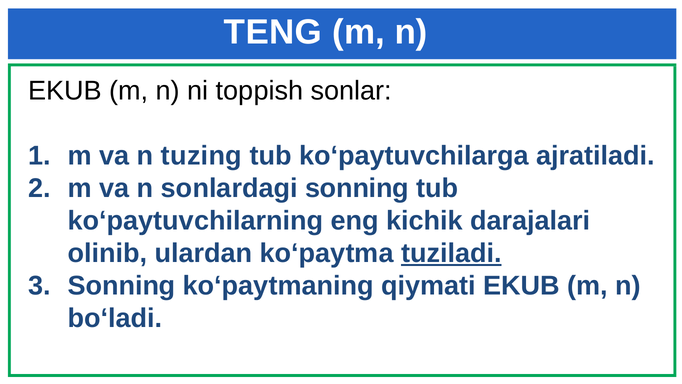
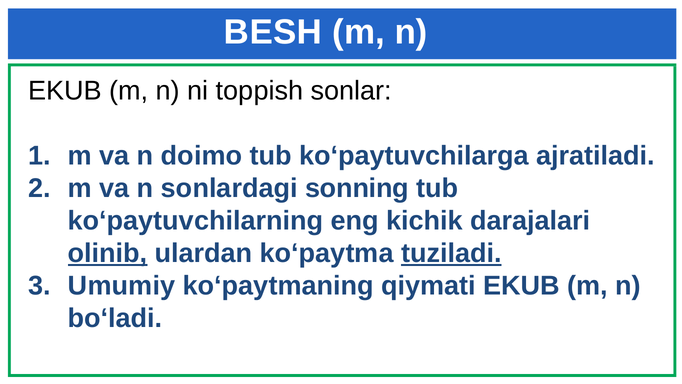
TENG: TENG -> BESH
tuzing: tuzing -> doimo
olinib underline: none -> present
Sonning at (122, 286): Sonning -> Umumiy
